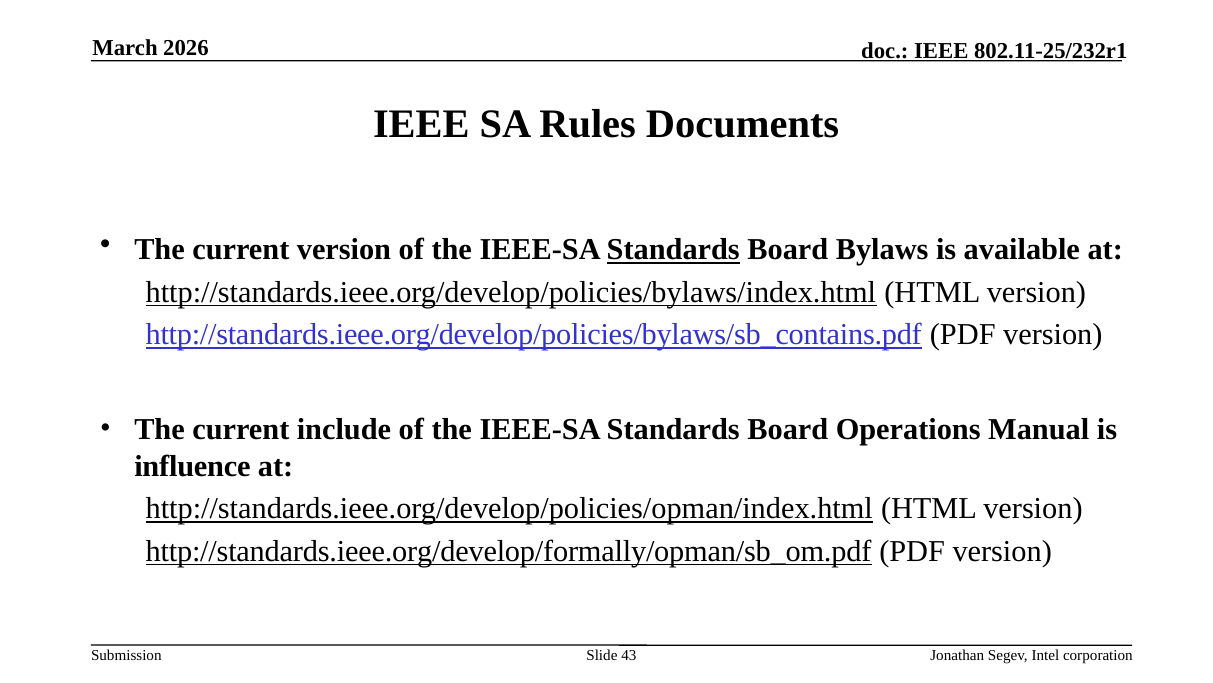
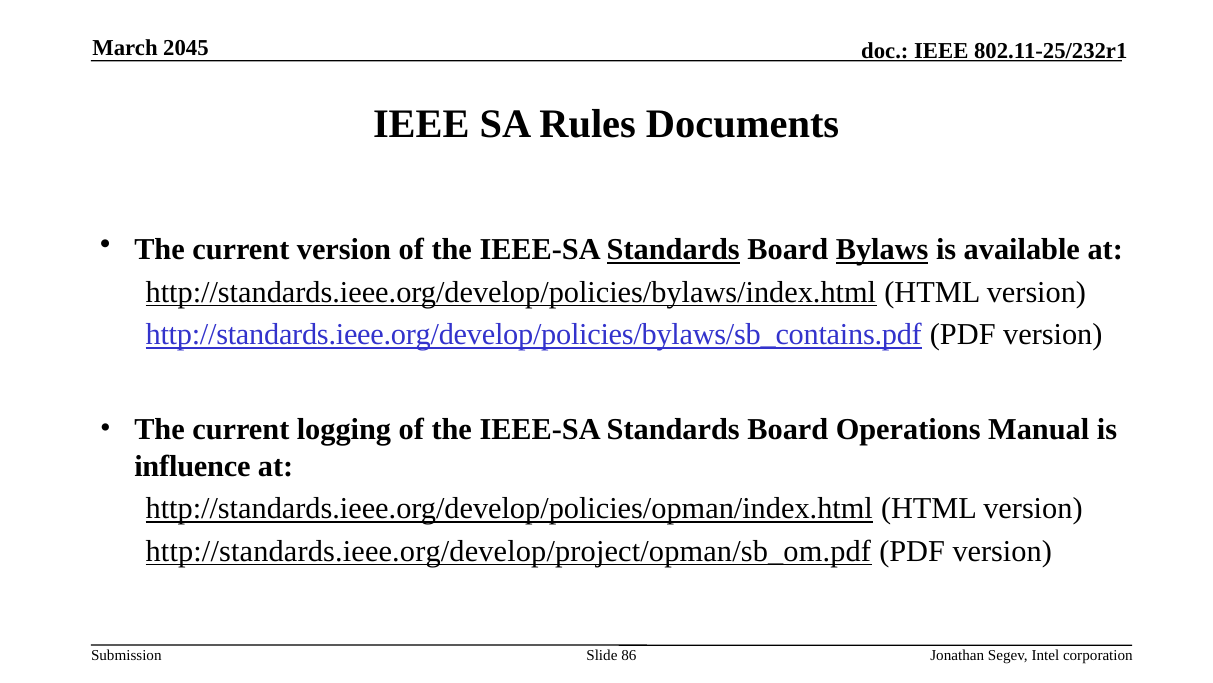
2026: 2026 -> 2045
Bylaws underline: none -> present
include: include -> logging
http://standards.ieee.org/develop/formally/opman/sb_om.pdf: http://standards.ieee.org/develop/formally/opman/sb_om.pdf -> http://standards.ieee.org/develop/project/opman/sb_om.pdf
43: 43 -> 86
